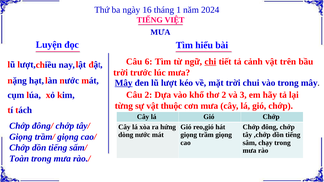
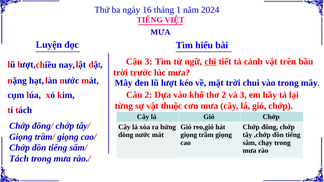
Câu 6: 6 -> 3
Mây at (124, 83) underline: present -> none
Toàn at (19, 159): Toàn -> Tách
